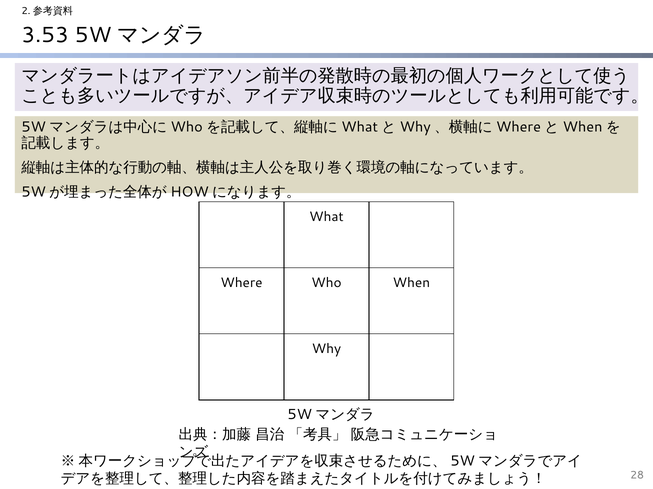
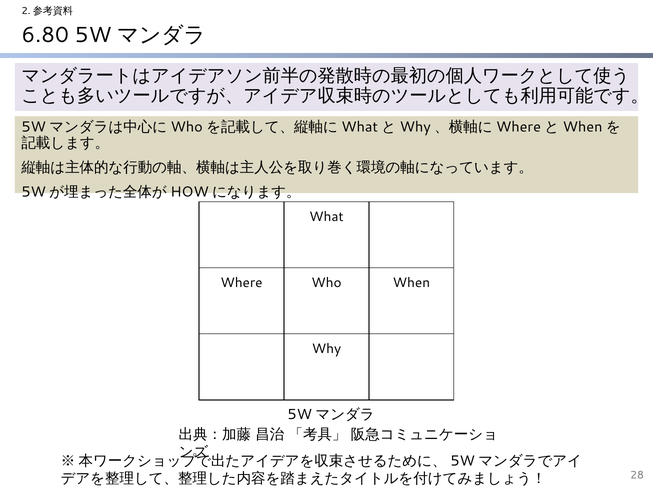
3.53: 3.53 -> 6.80
